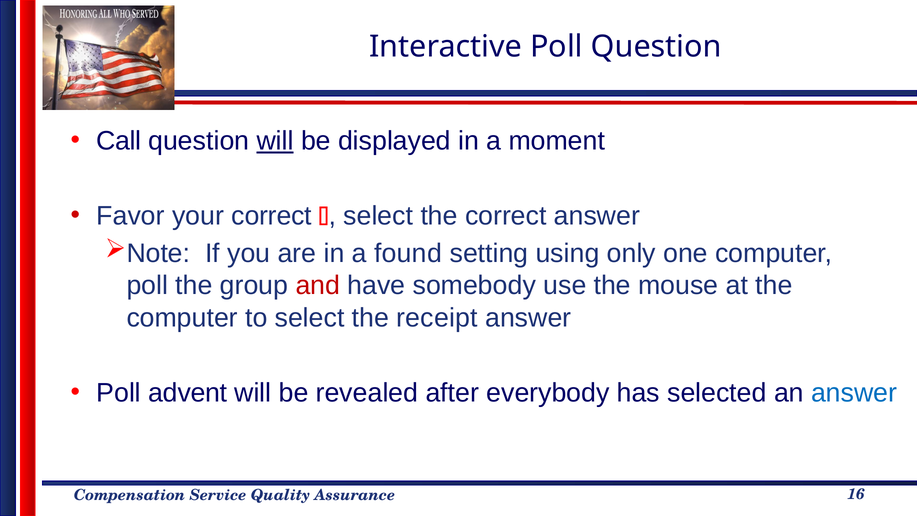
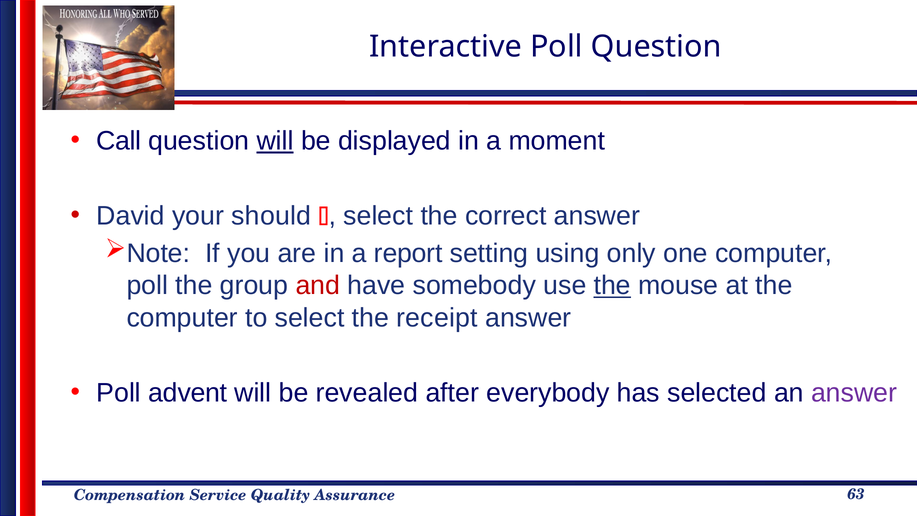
Favor: Favor -> David
your correct: correct -> should
found: found -> report
the at (612, 285) underline: none -> present
answer at (854, 393) colour: blue -> purple
16: 16 -> 63
